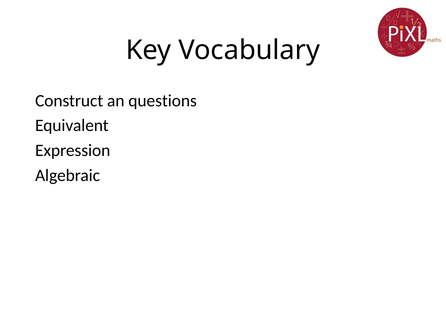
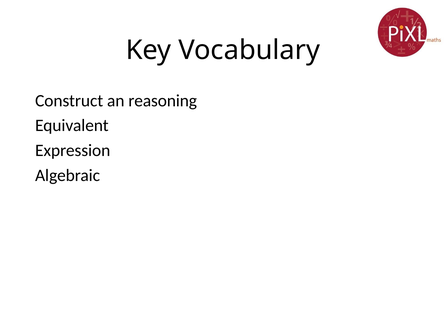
questions: questions -> reasoning
